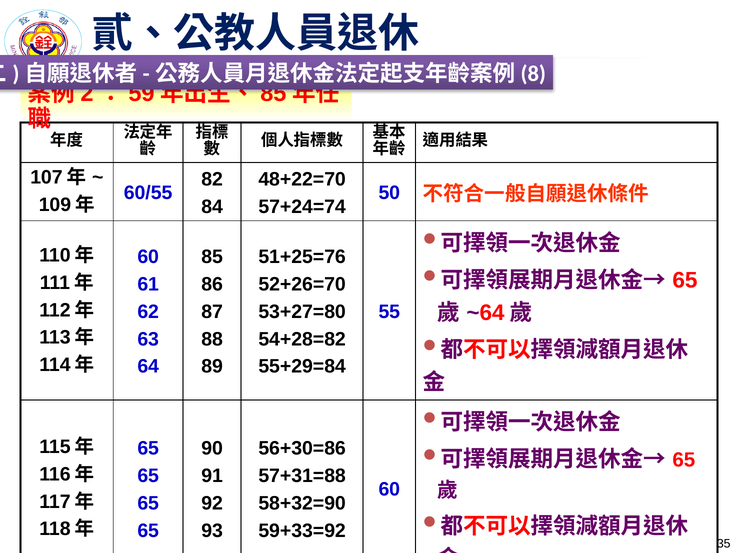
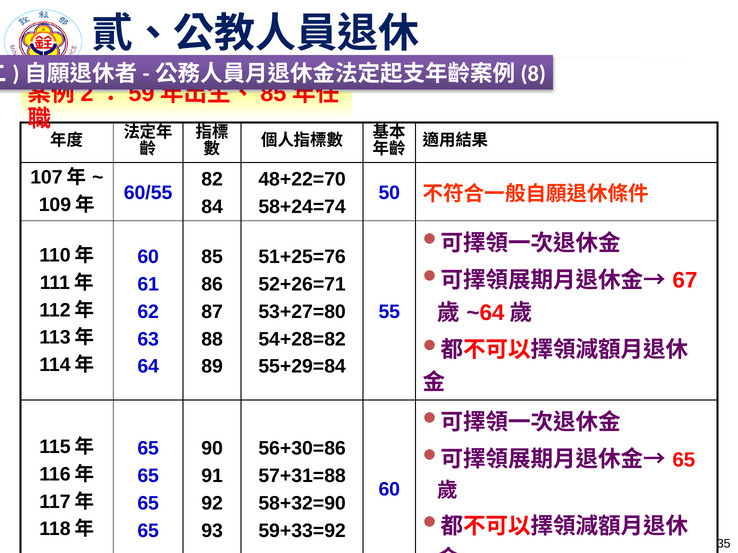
57+24=74: 57+24=74 -> 58+24=74
65 at (685, 280): 65 -> 67
52+26=70: 52+26=70 -> 52+26=71
